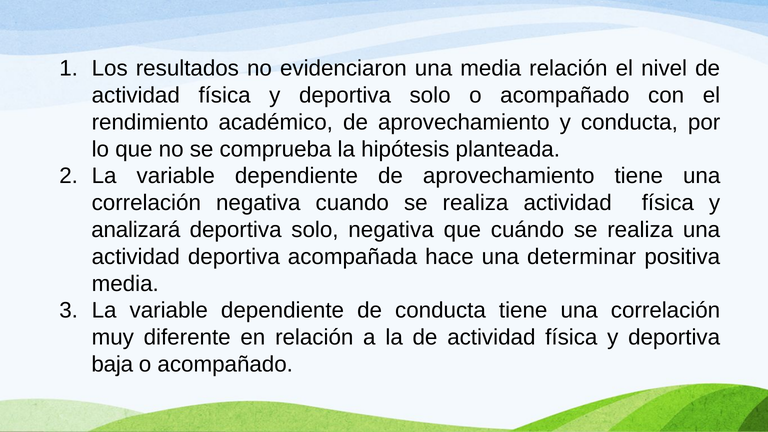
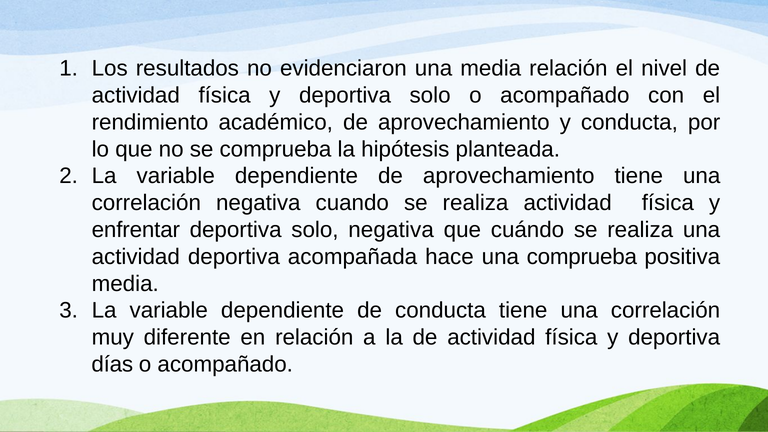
analizará: analizará -> enfrentar
una determinar: determinar -> comprueba
baja: baja -> días
